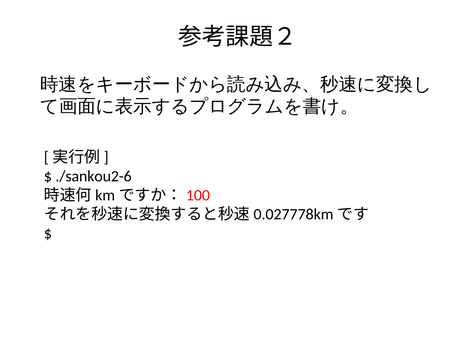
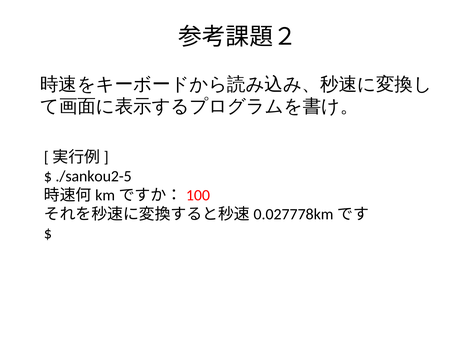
./sankou2-6: ./sankou2-6 -> ./sankou2-5
